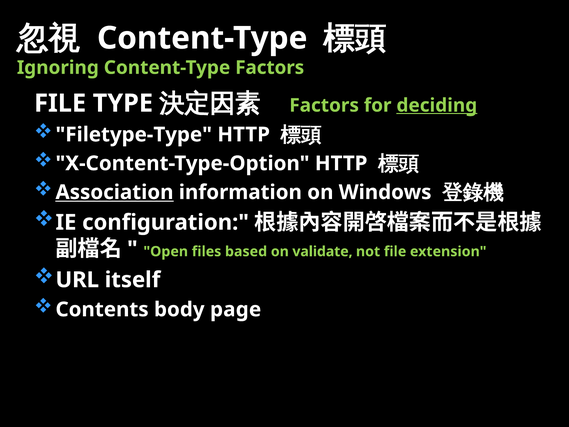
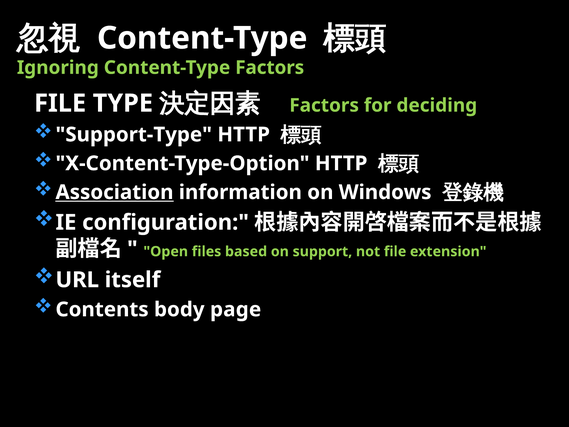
deciding underline: present -> none
Filetype-Type: Filetype-Type -> Support-Type
validate: validate -> support
